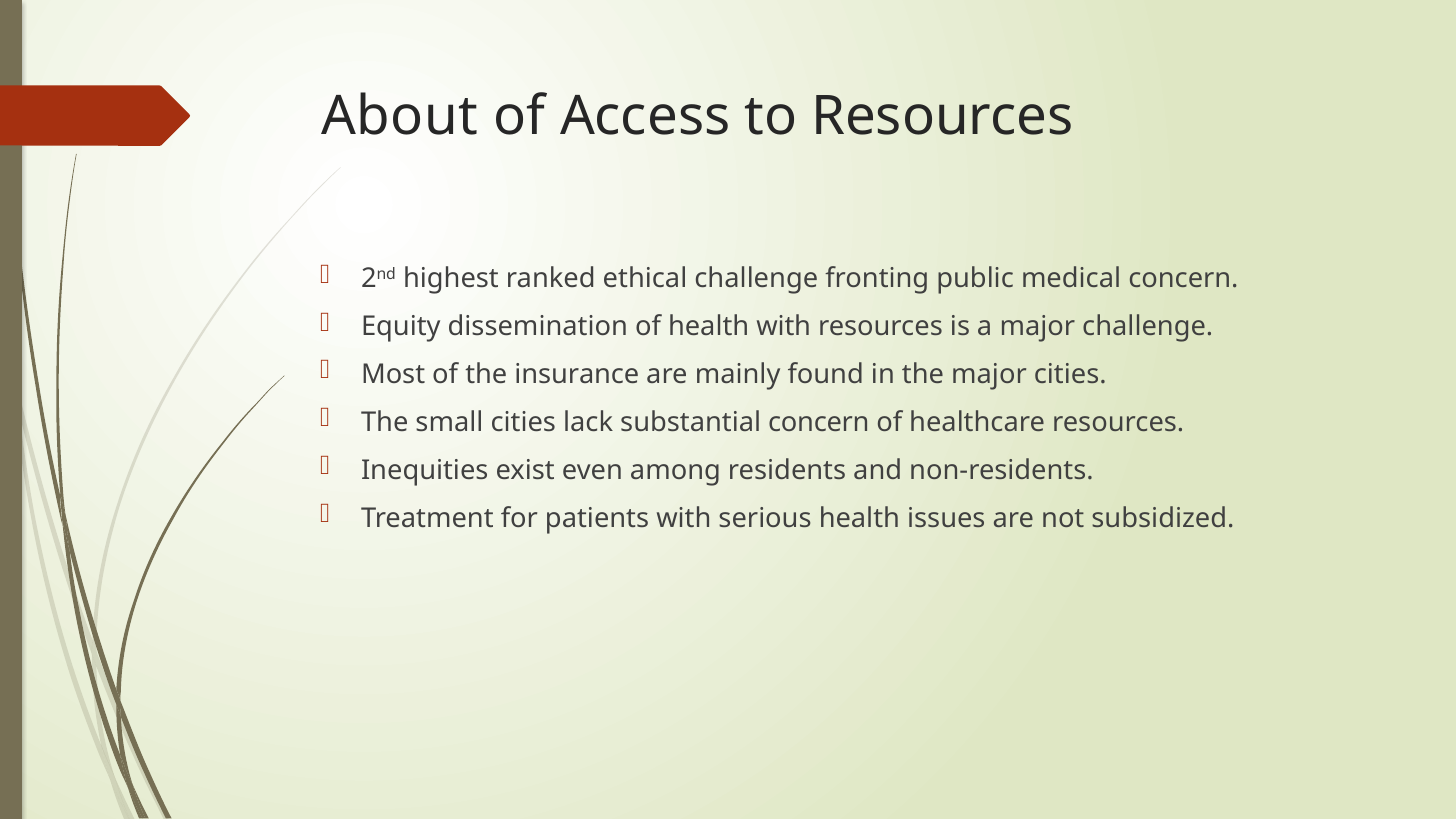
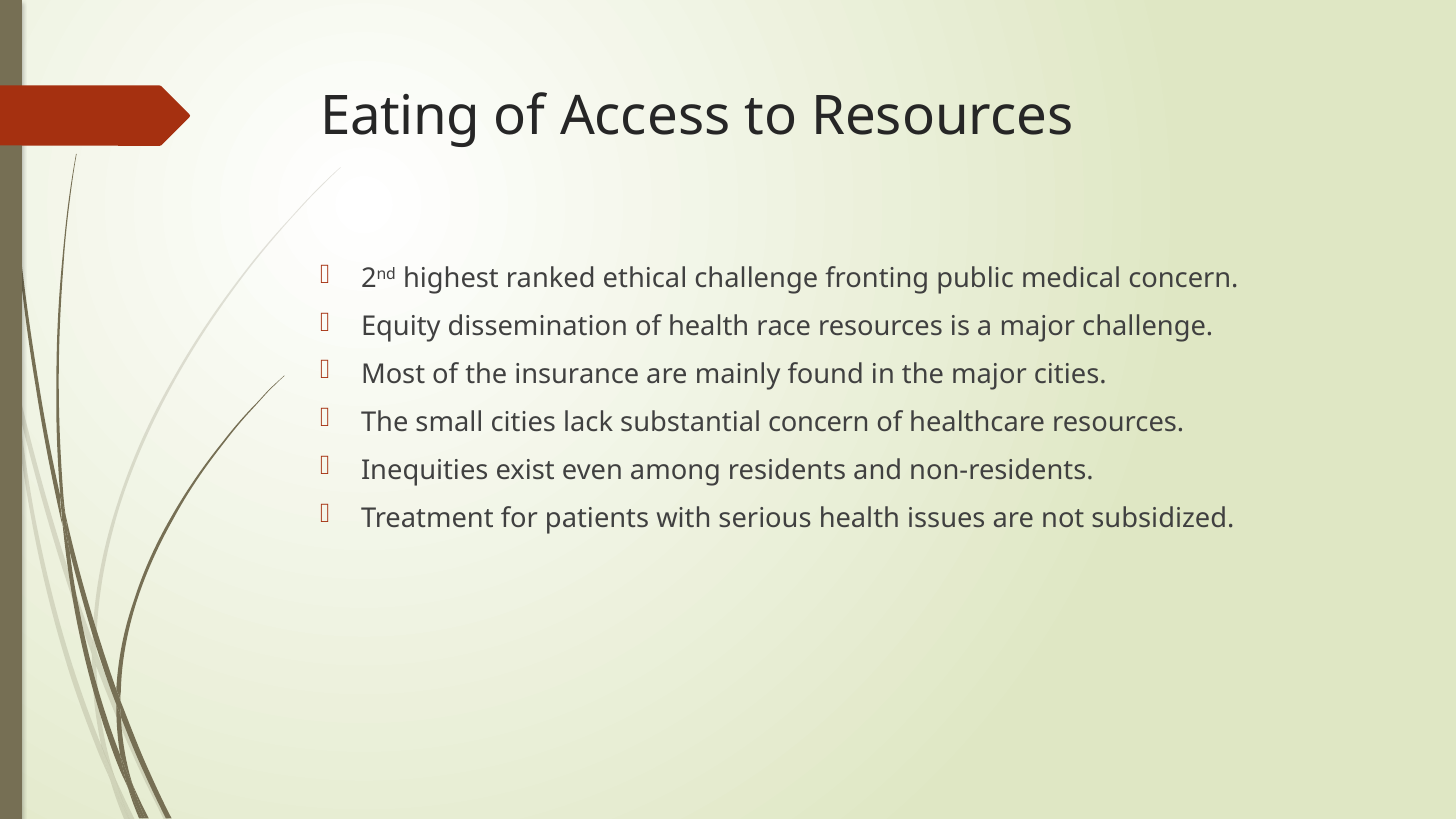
About: About -> Eating
health with: with -> race
